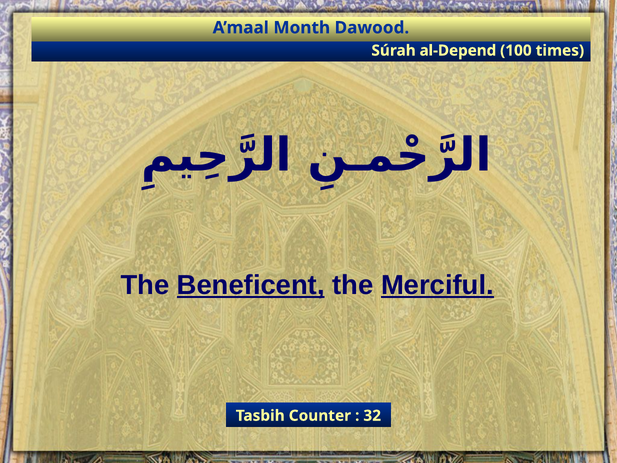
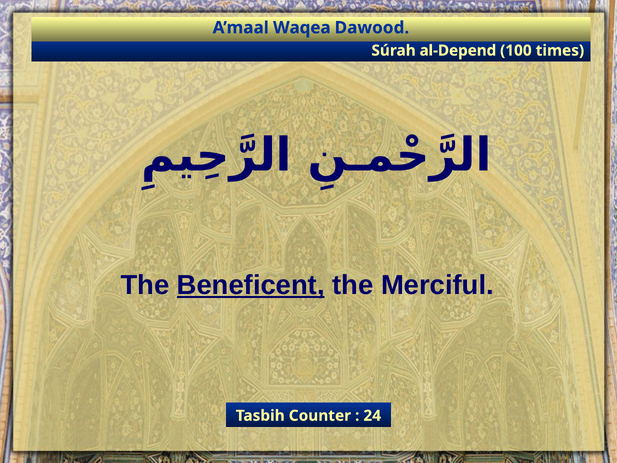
Month: Month -> Waqea
Merciful underline: present -> none
32: 32 -> 24
